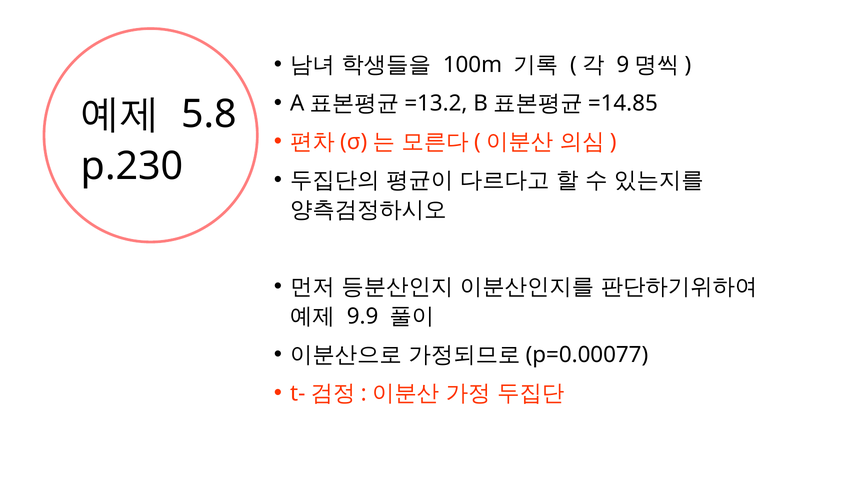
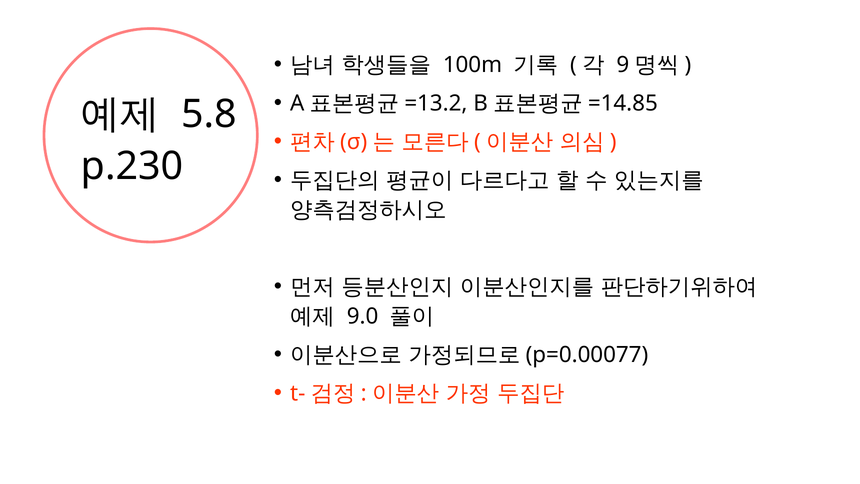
9.9: 9.9 -> 9.0
